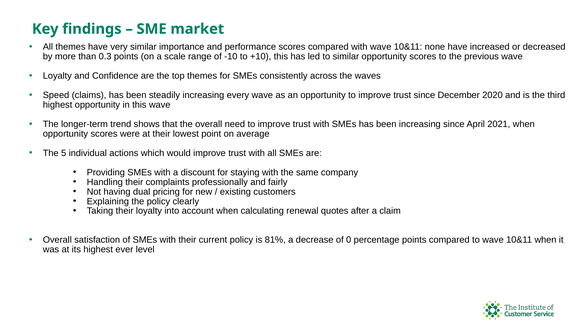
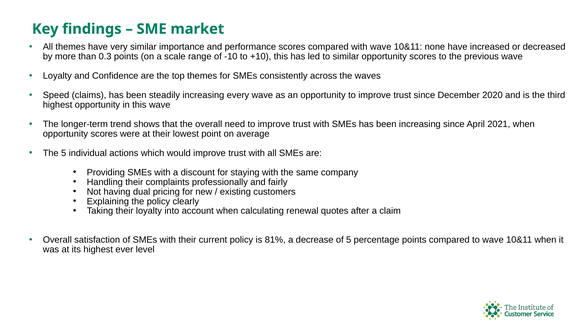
of 0: 0 -> 5
